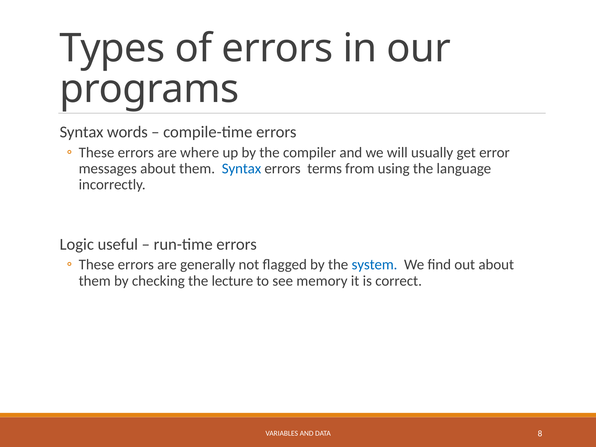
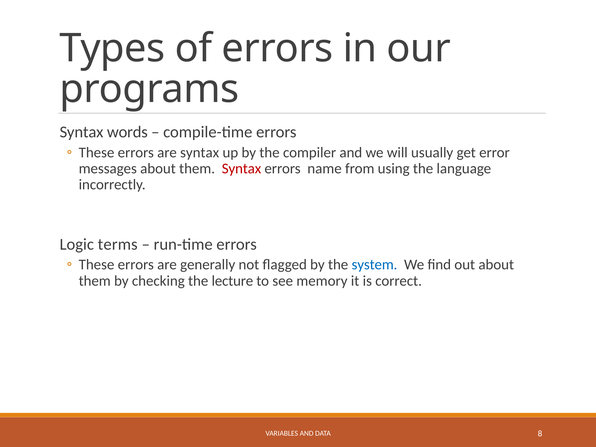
are where: where -> syntax
Syntax at (241, 169) colour: blue -> red
terms: terms -> name
useful: useful -> terms
